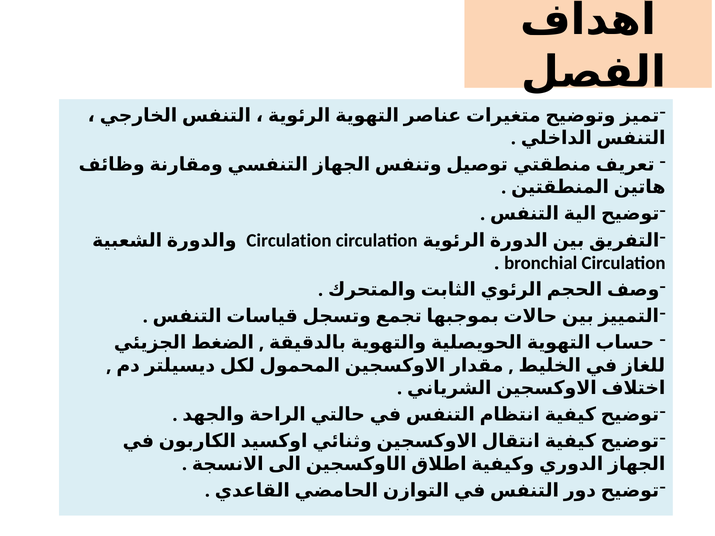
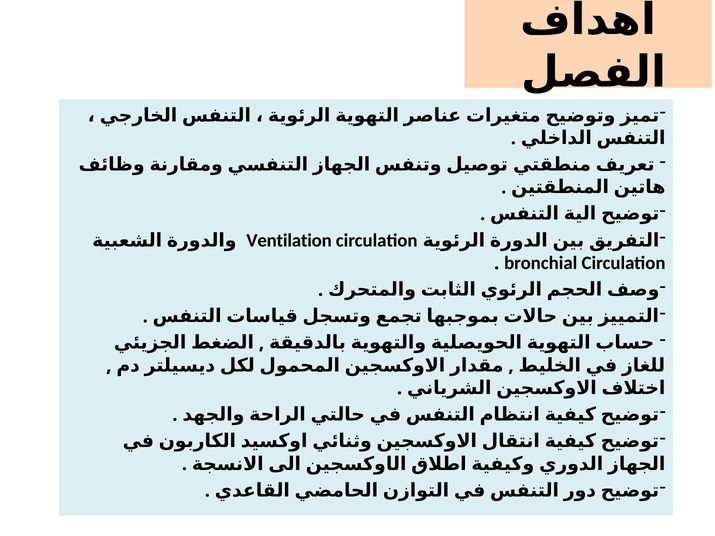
Circulation at (289, 240): Circulation -> Ventilation
